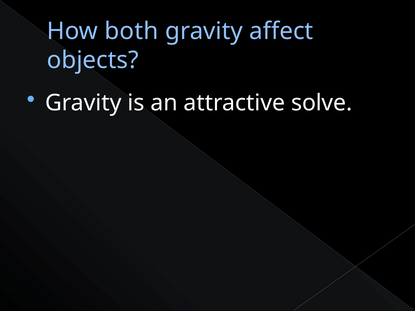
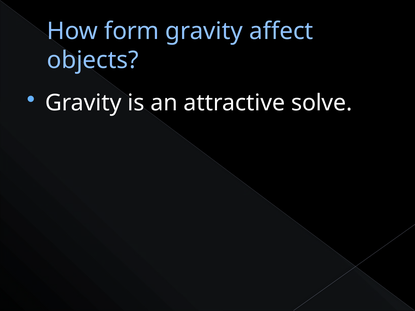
both: both -> form
